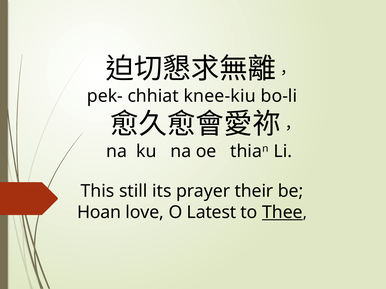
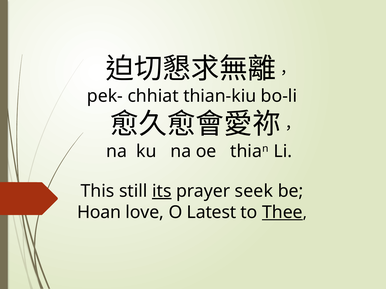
knee-kiu: knee-kiu -> thian-kiu
its underline: none -> present
their: their -> seek
